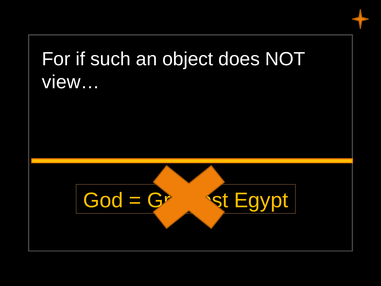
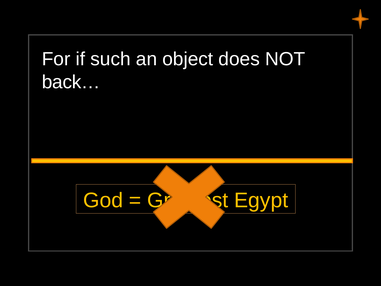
view…: view… -> back…
